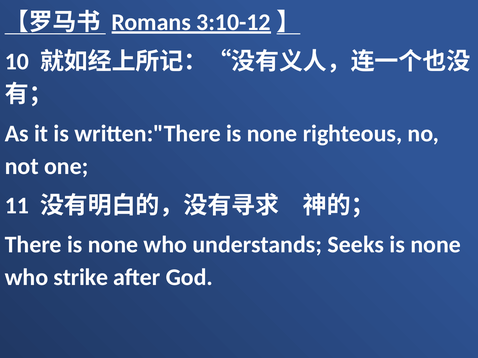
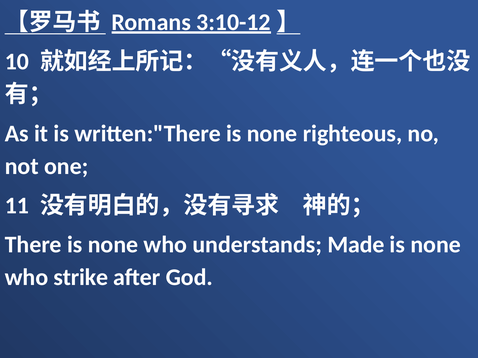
Seeks: Seeks -> Made
